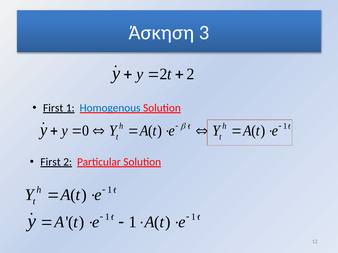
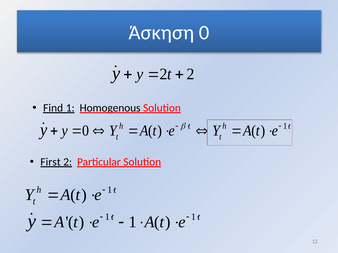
Άσκηση 3: 3 -> 0
First at (53, 108): First -> Find
Homogenous colour: blue -> black
